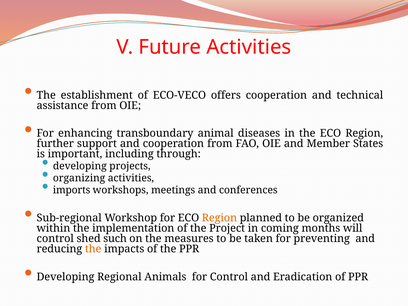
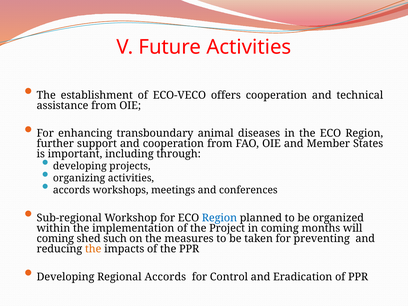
imports at (72, 190): imports -> accords
Region at (219, 218) colour: orange -> blue
control at (55, 239): control -> coming
Regional Animals: Animals -> Accords
